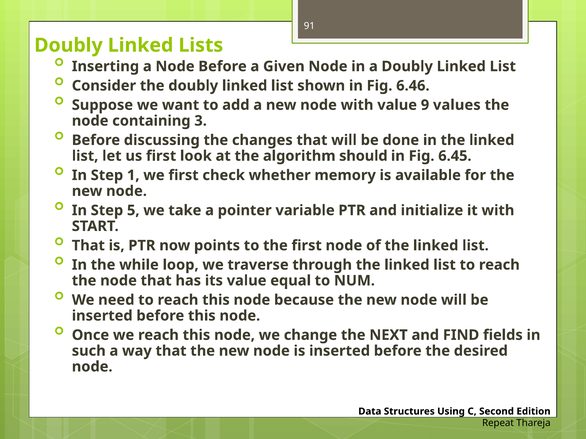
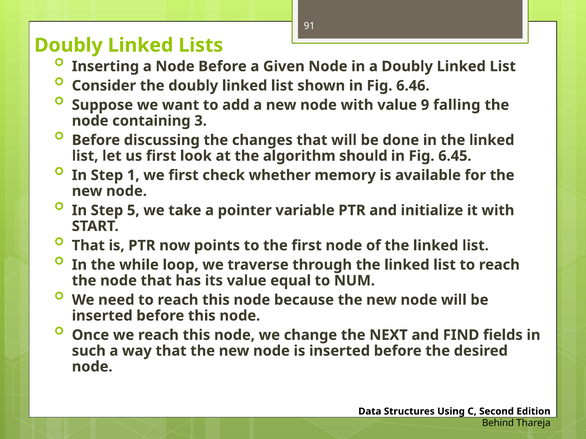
values: values -> falling
Repeat: Repeat -> Behind
